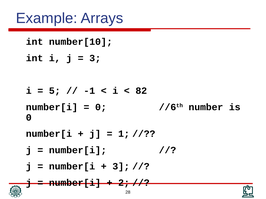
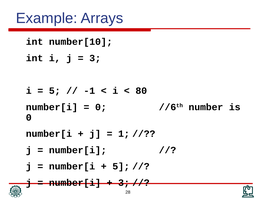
82: 82 -> 80
3 at (121, 167): 3 -> 5
2 at (124, 183): 2 -> 3
